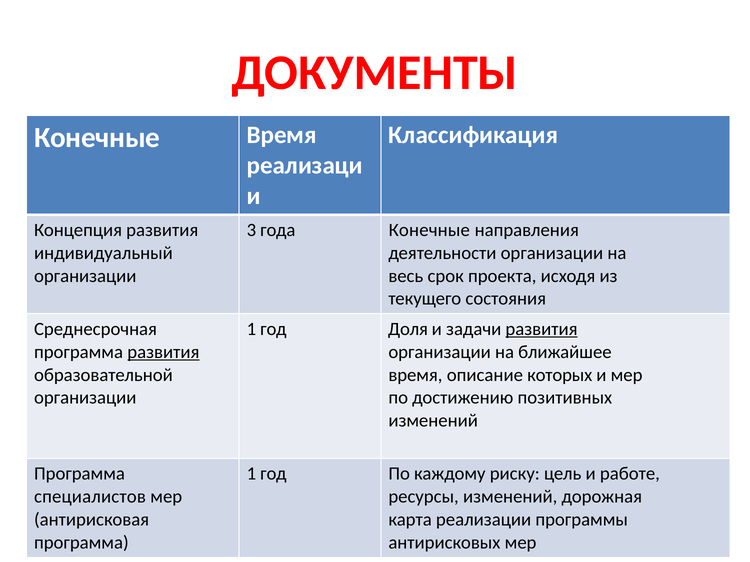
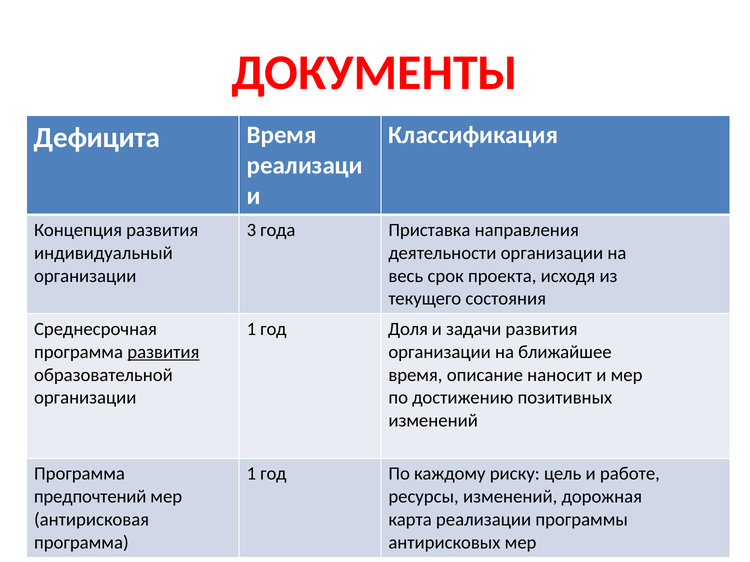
Конечные at (97, 138): Конечные -> Дефицита
года Конечные: Конечные -> Приставка
развития at (542, 329) underline: present -> none
которых: которых -> наносит
специалистов: специалистов -> предпочтений
